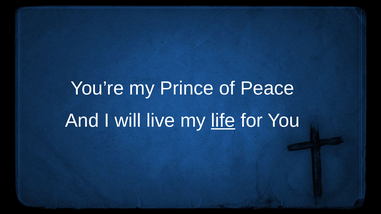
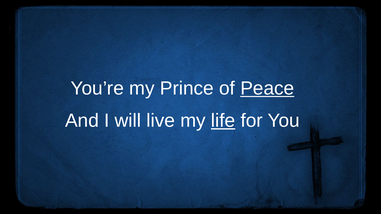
Peace underline: none -> present
